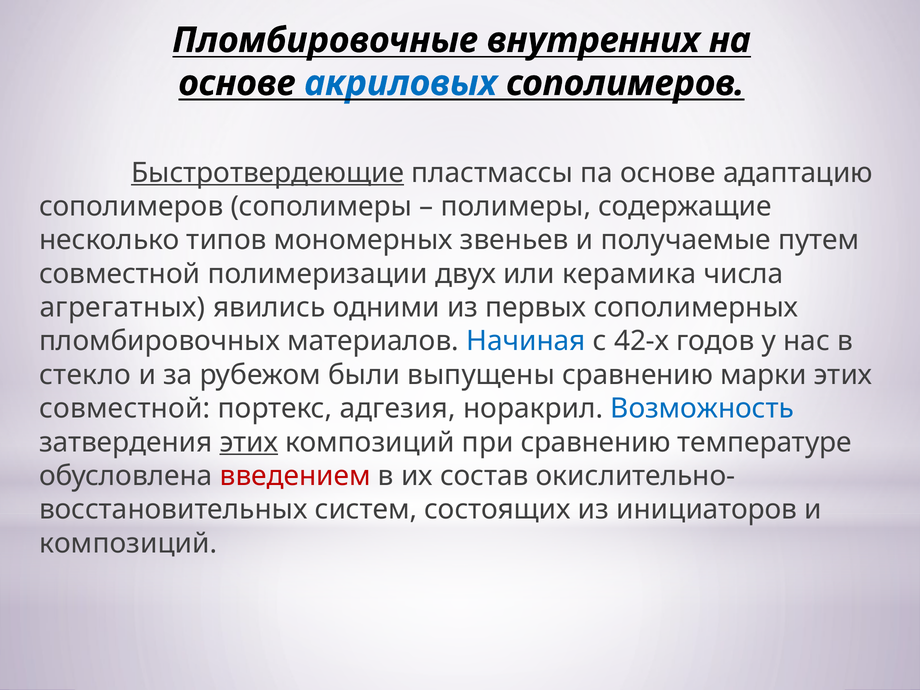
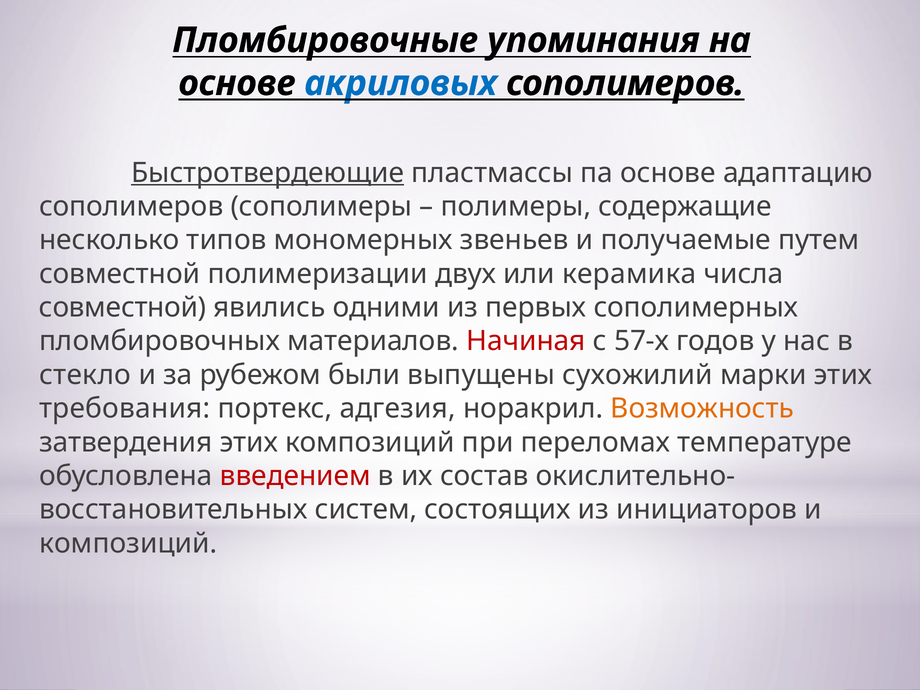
внутренних: внутренних -> упоминания
агрегатных at (122, 308): агрегатных -> совместной
Начиная colour: blue -> red
42-х: 42-х -> 57-х
выпущены сравнению: сравнению -> сухожилий
совместной at (125, 409): совместной -> требования
Возможность colour: blue -> orange
этих at (249, 442) underline: present -> none
при сравнению: сравнению -> переломах
